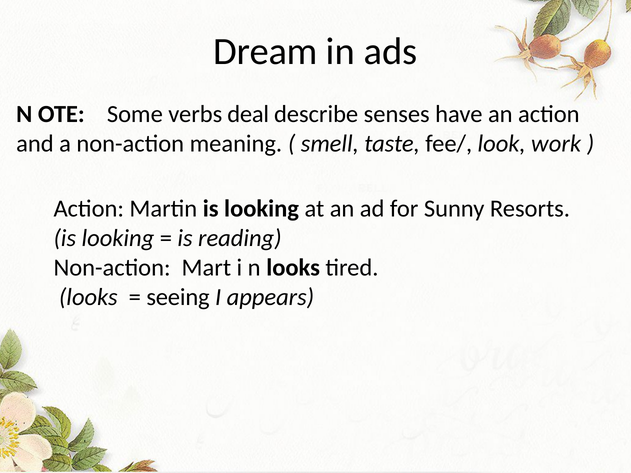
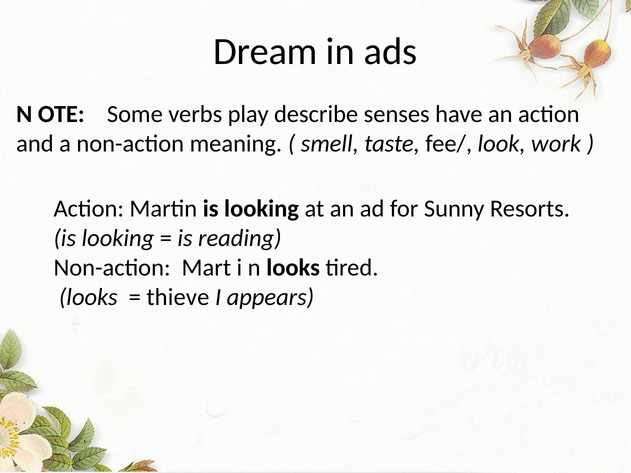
deal: deal -> play
seeing: seeing -> thieve
